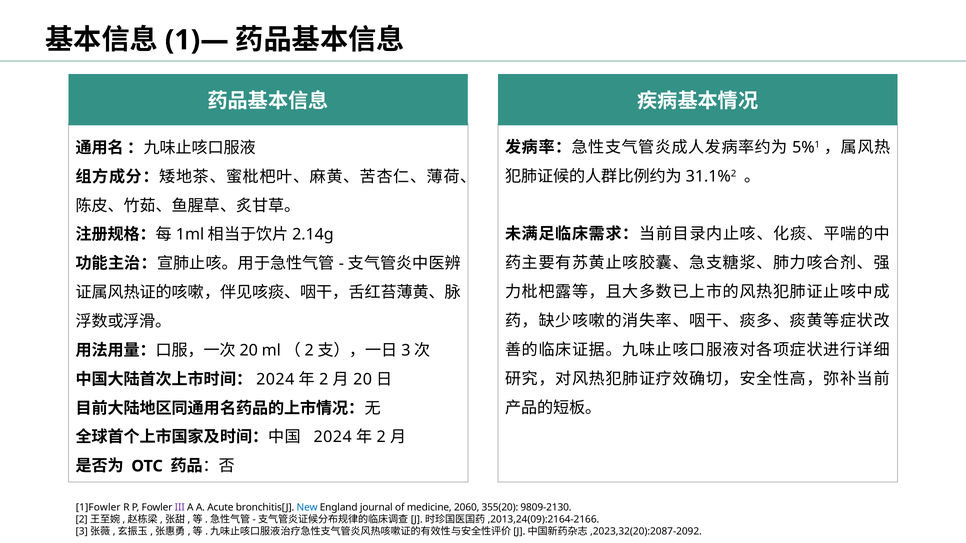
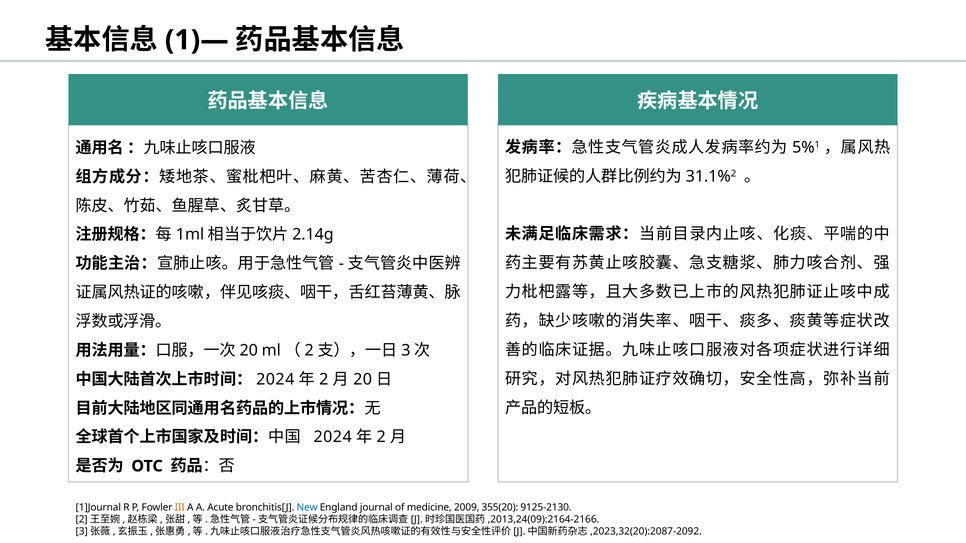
1]Fowler: 1]Fowler -> 1]Journal
III colour: purple -> orange
2060: 2060 -> 2009
9809-2130: 9809-2130 -> 9125-2130
